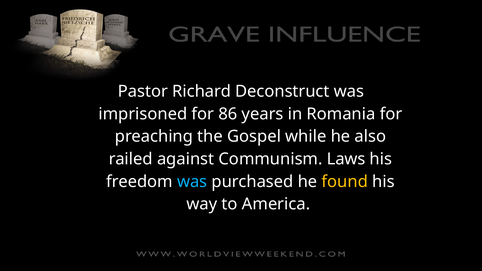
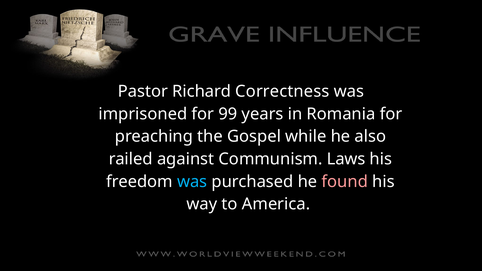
Deconstruct: Deconstruct -> Correctness
86: 86 -> 99
found colour: yellow -> pink
